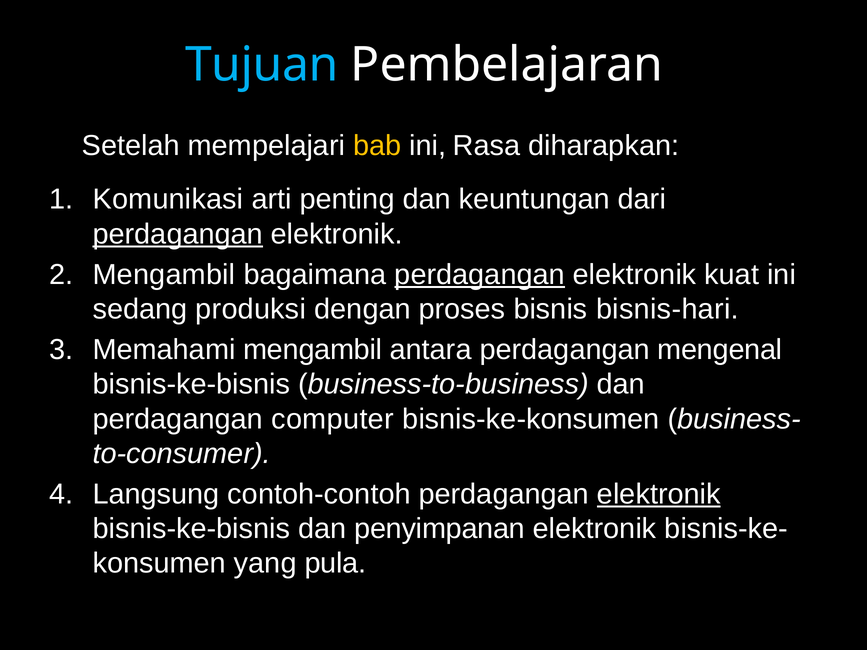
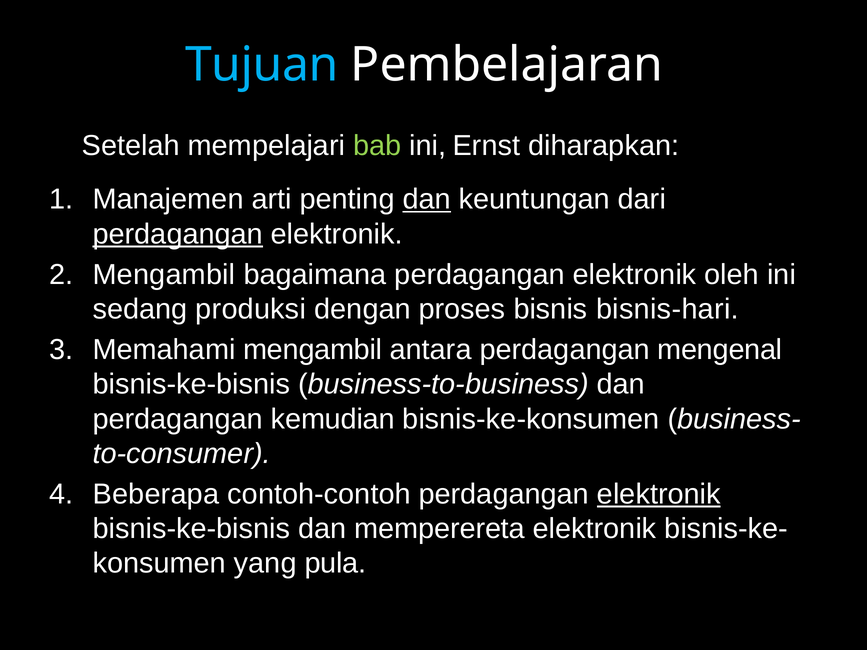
bab colour: yellow -> light green
Rasa: Rasa -> Ernst
Komunikasi: Komunikasi -> Manajemen
dan at (427, 200) underline: none -> present
perdagangan at (480, 275) underline: present -> none
kuat: kuat -> oleh
computer: computer -> kemudian
Langsung: Langsung -> Beberapa
penyimpanan: penyimpanan -> memperereta
